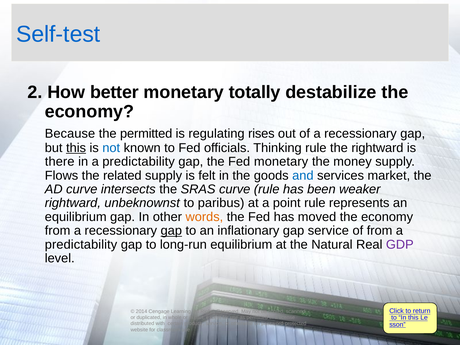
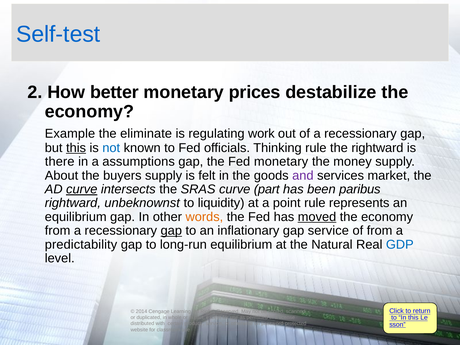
totally: totally -> prices
Because: Because -> Example
the permitted: permitted -> eliminate
rises: rises -> work
in a predictability: predictability -> assumptions
Flows: Flows -> About
related: related -> buyers
and colour: blue -> purple
curve at (82, 189) underline: none -> present
curve rule: rule -> part
weaker: weaker -> paribus
paribus: paribus -> liquidity
moved underline: none -> present
GDP colour: purple -> blue
